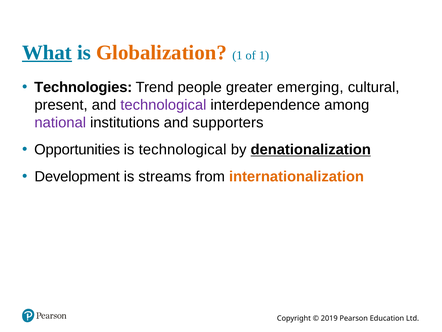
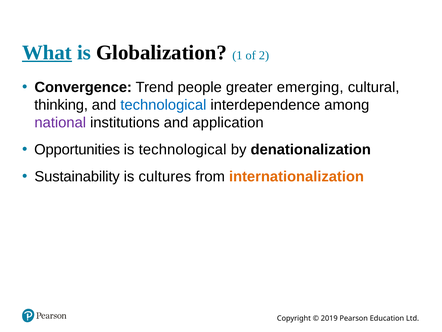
Globalization colour: orange -> black
of 1: 1 -> 2
Technologies: Technologies -> Convergence
present: present -> thinking
technological at (163, 105) colour: purple -> blue
supporters: supporters -> application
denationalization underline: present -> none
Development: Development -> Sustainability
streams: streams -> cultures
